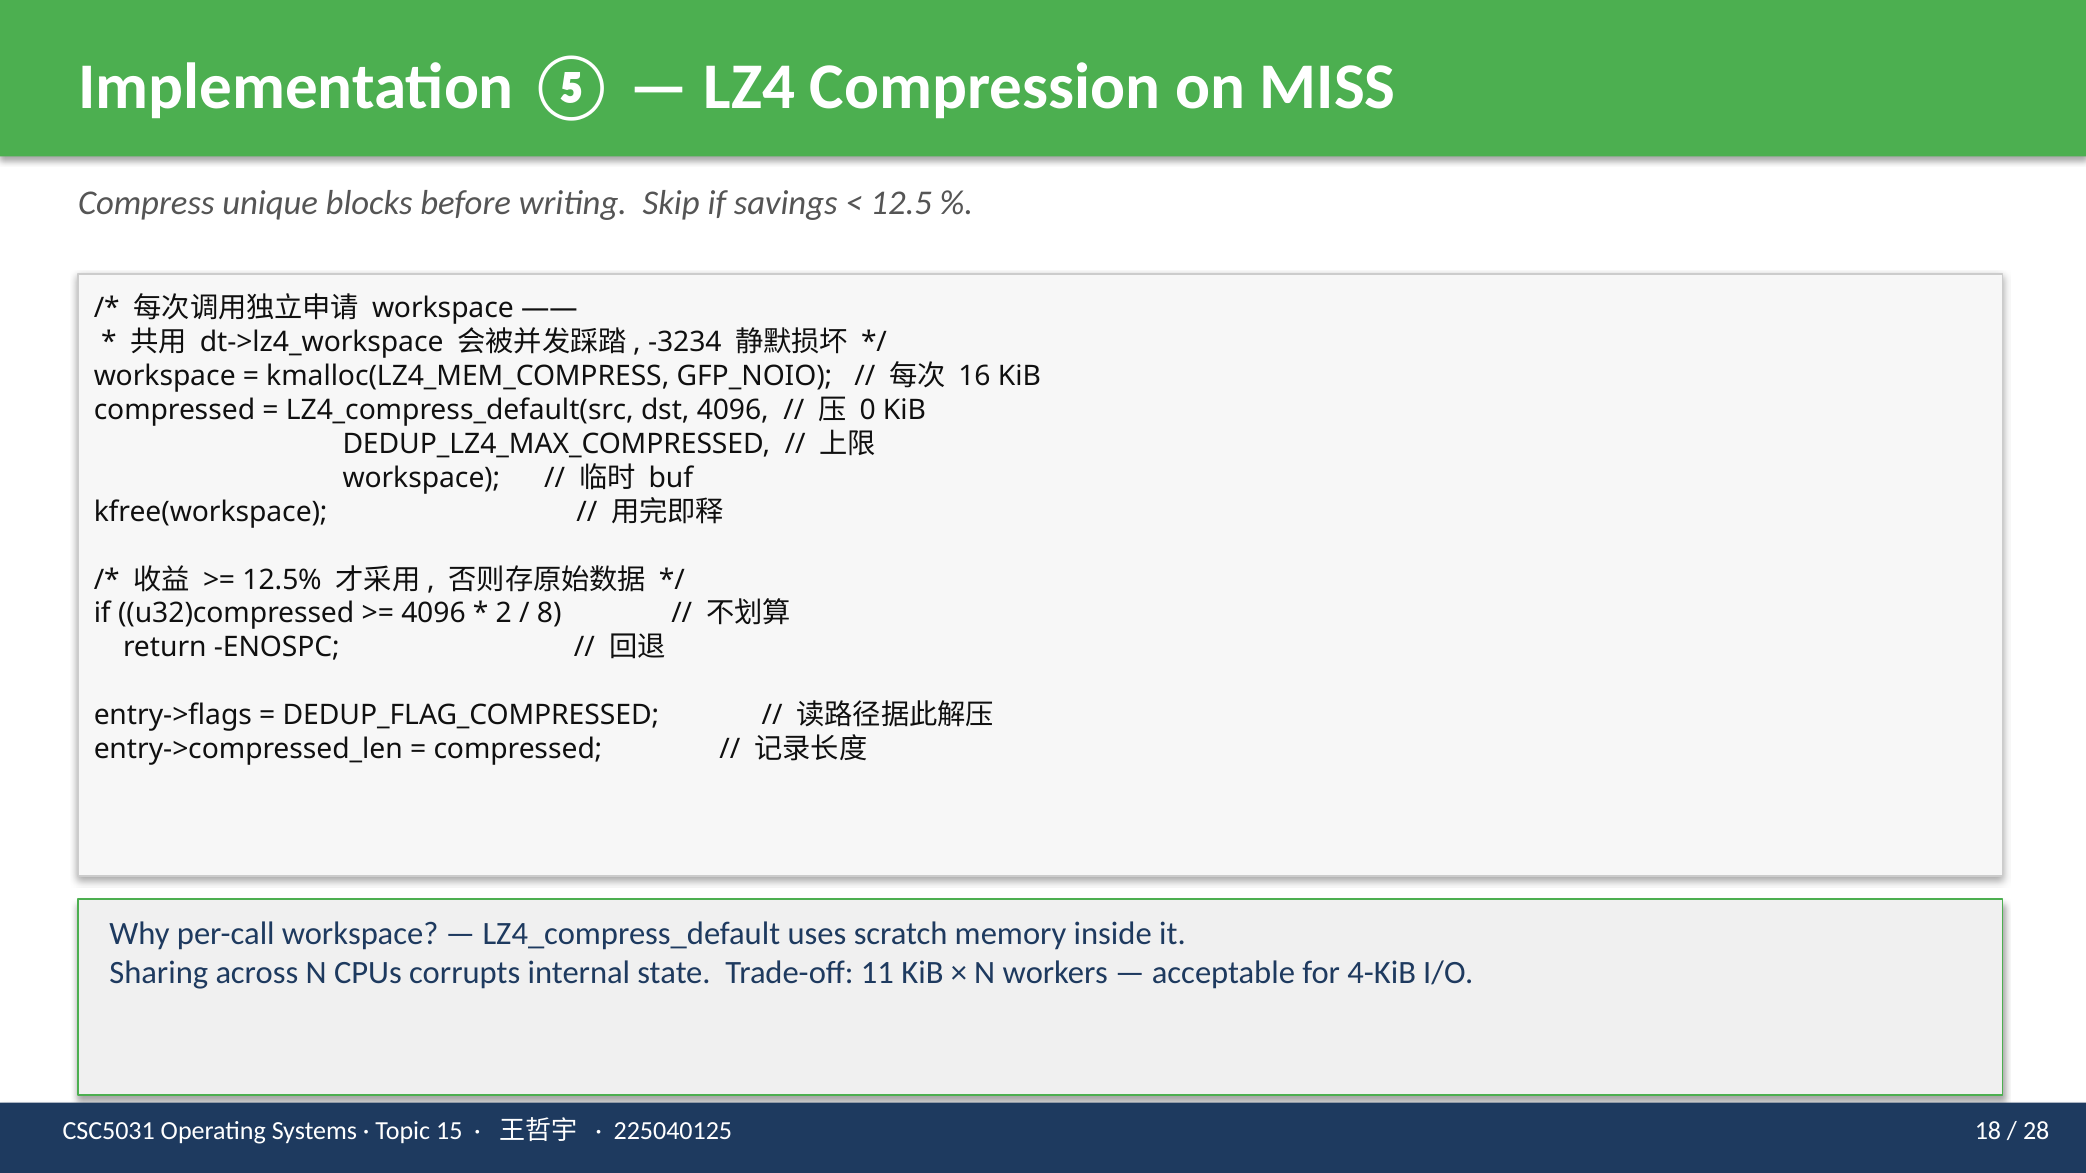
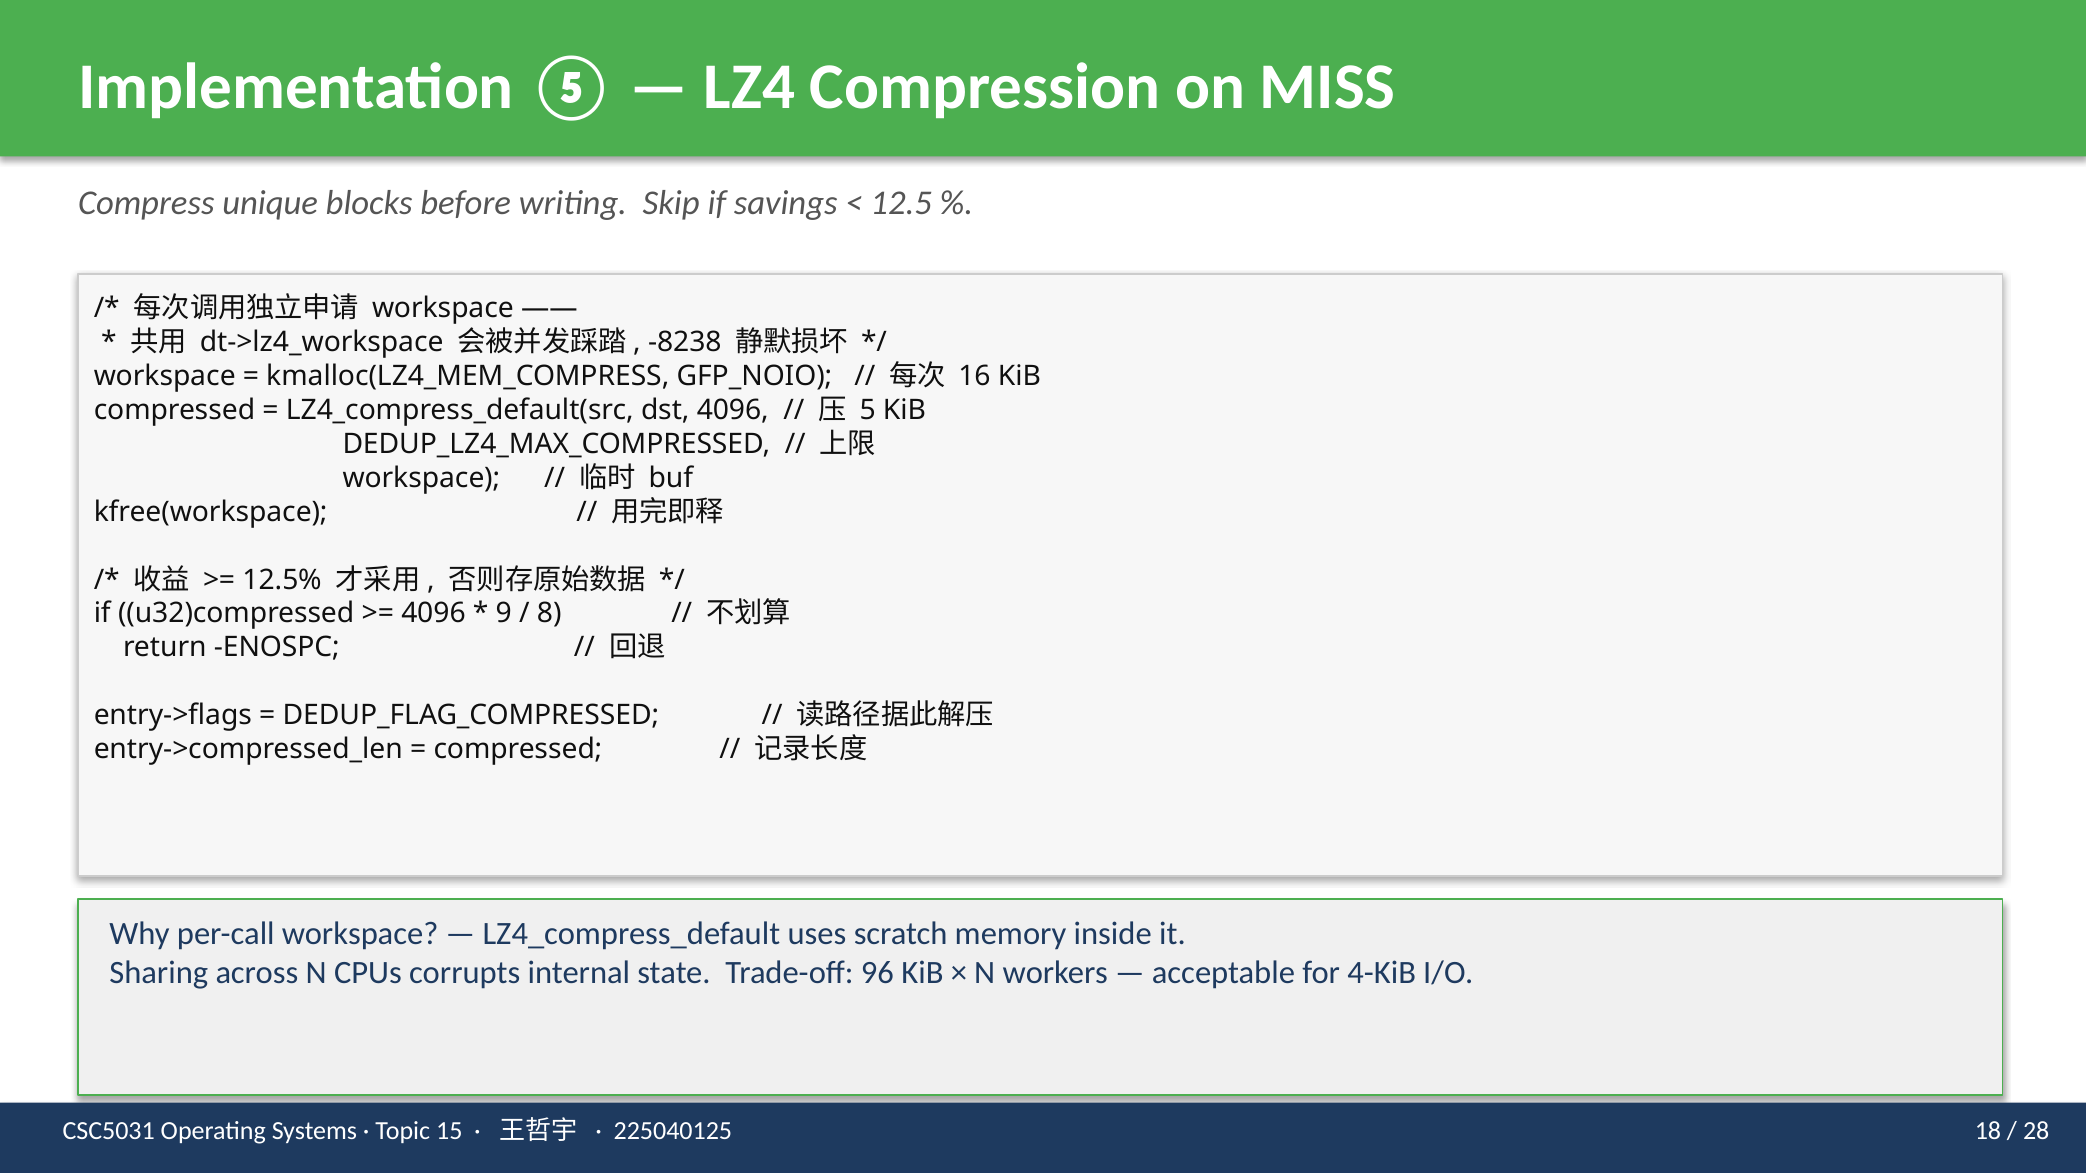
-3234: -3234 -> -8238
0: 0 -> 5
2: 2 -> 9
11: 11 -> 96
